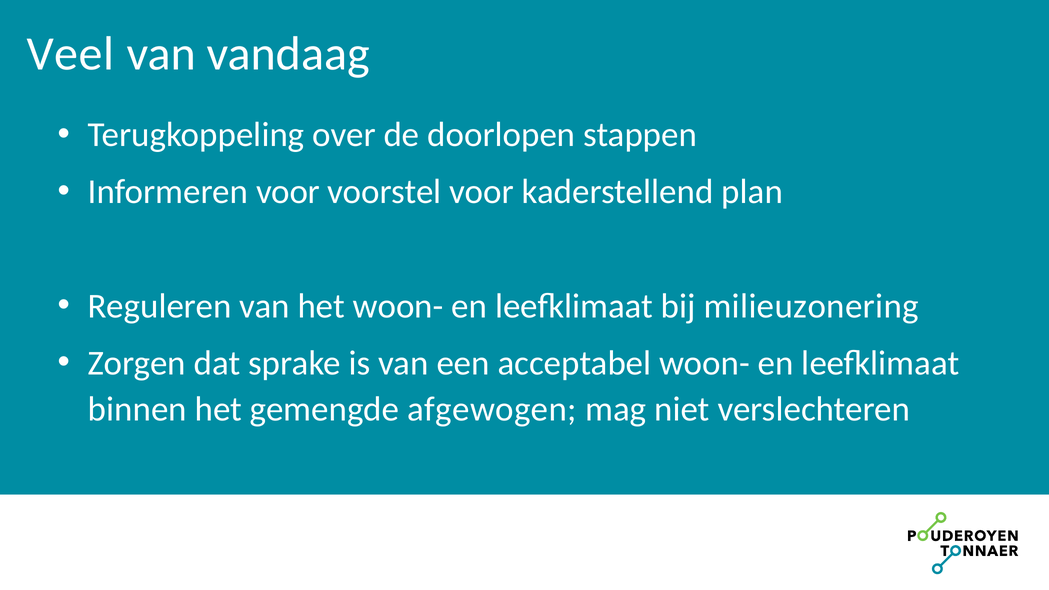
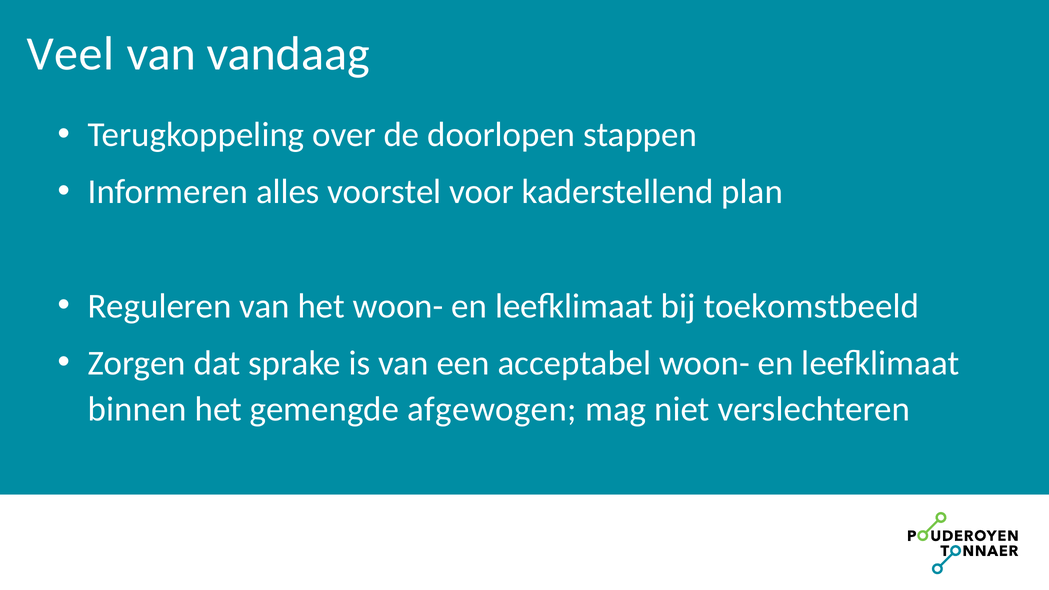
Informeren voor: voor -> alles
milieuzonering: milieuzonering -> toekomstbeeld
